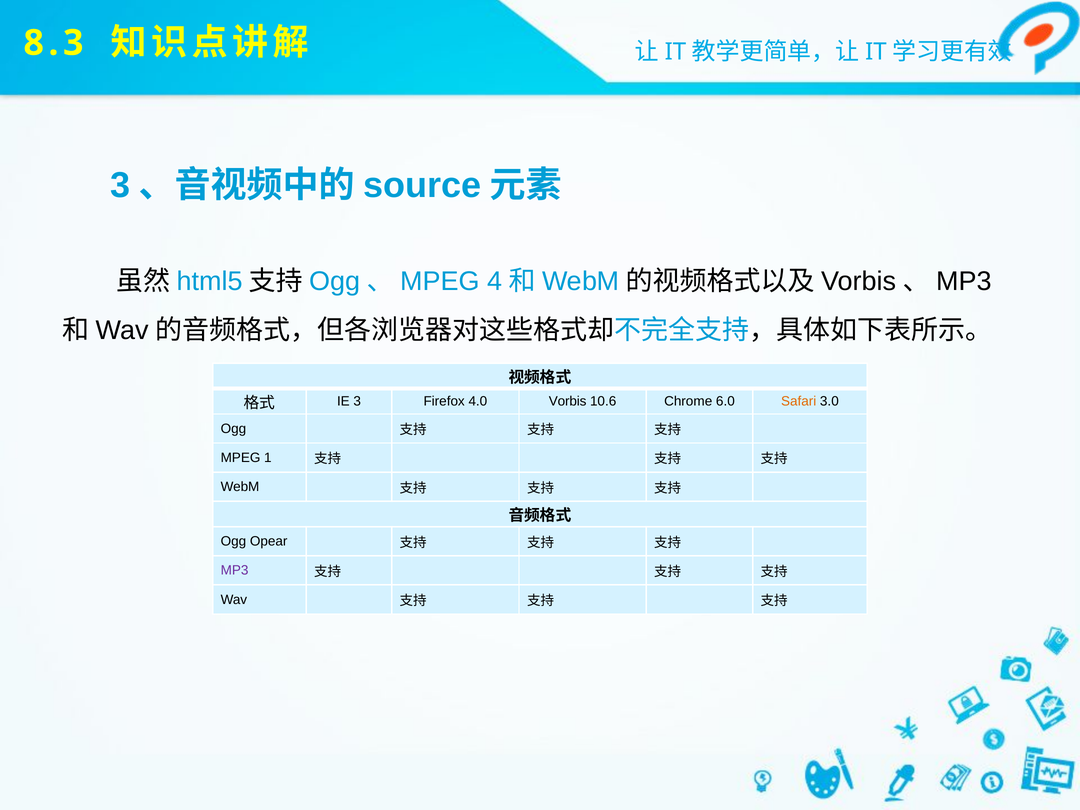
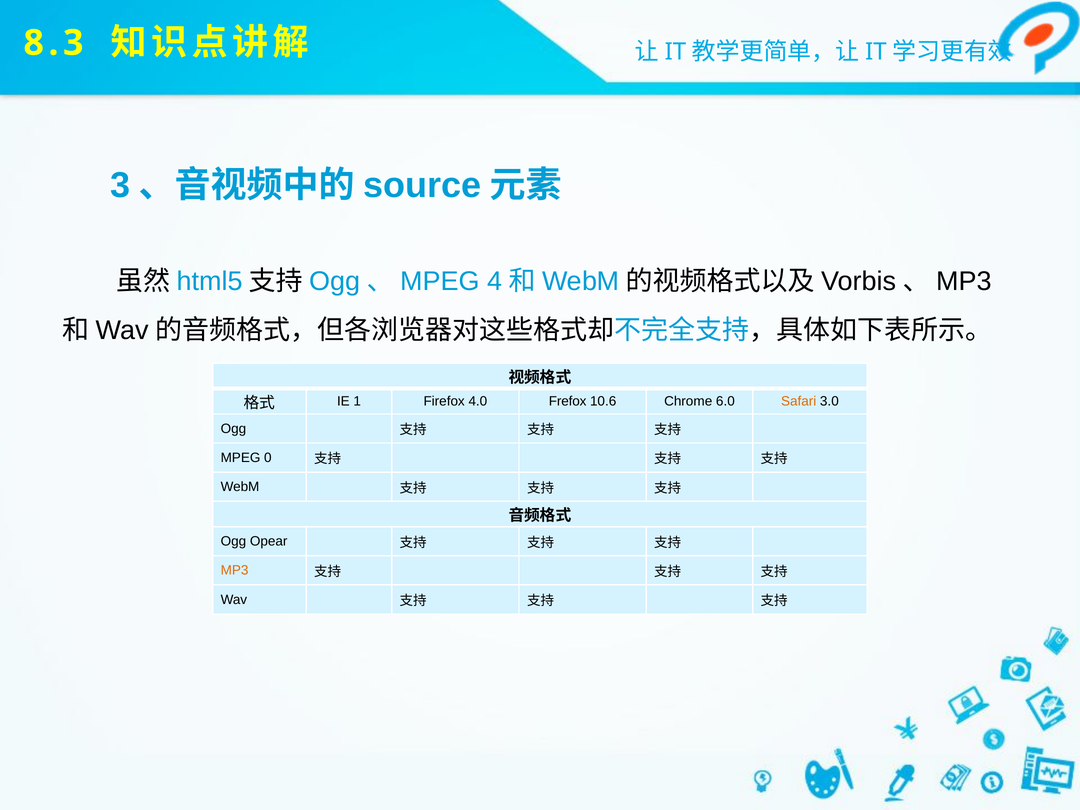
3: 3 -> 1
Vorbis: Vorbis -> Frefox
1: 1 -> 0
MP3 colour: purple -> orange
